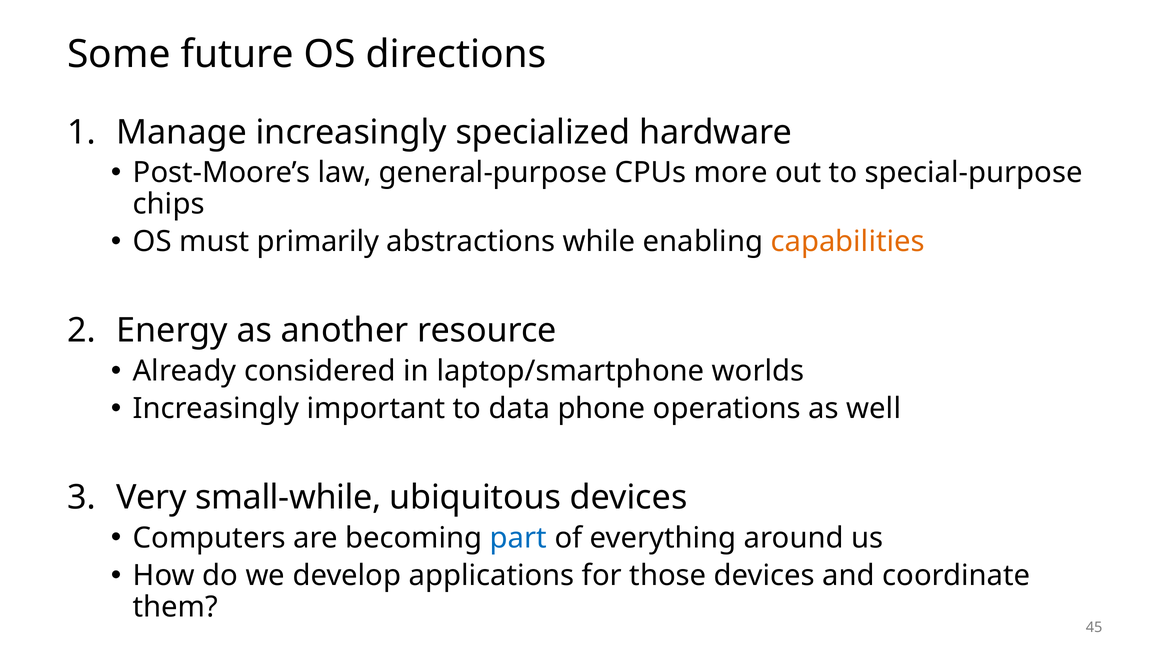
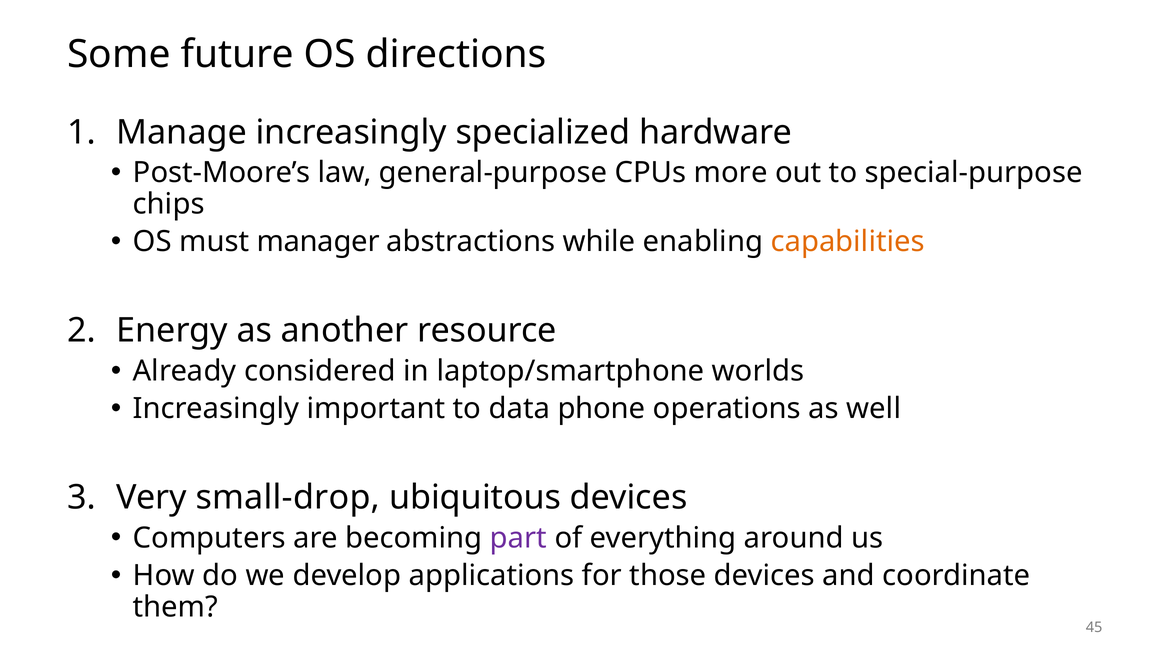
primarily: primarily -> manager
small-while: small-while -> small-drop
part colour: blue -> purple
